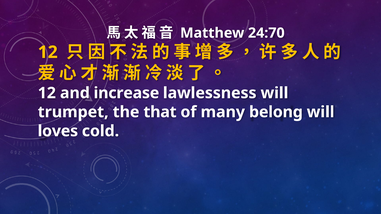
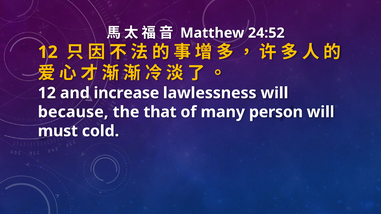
24:70: 24:70 -> 24:52
trumpet: trumpet -> because
belong: belong -> person
loves: loves -> must
